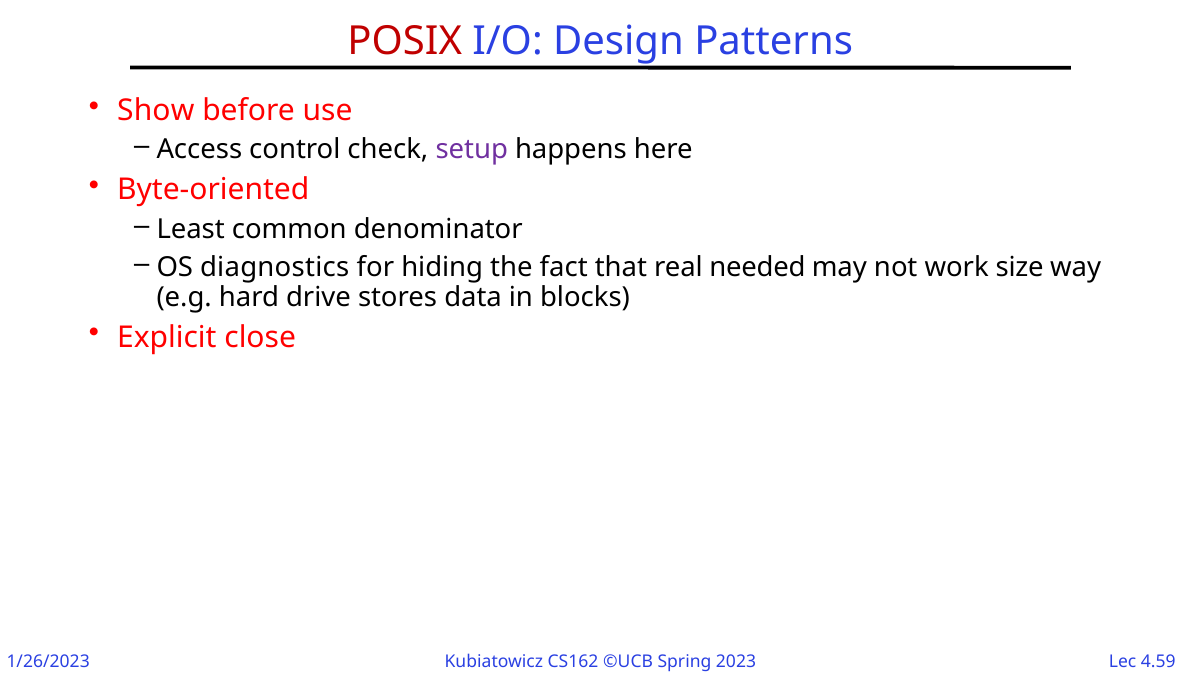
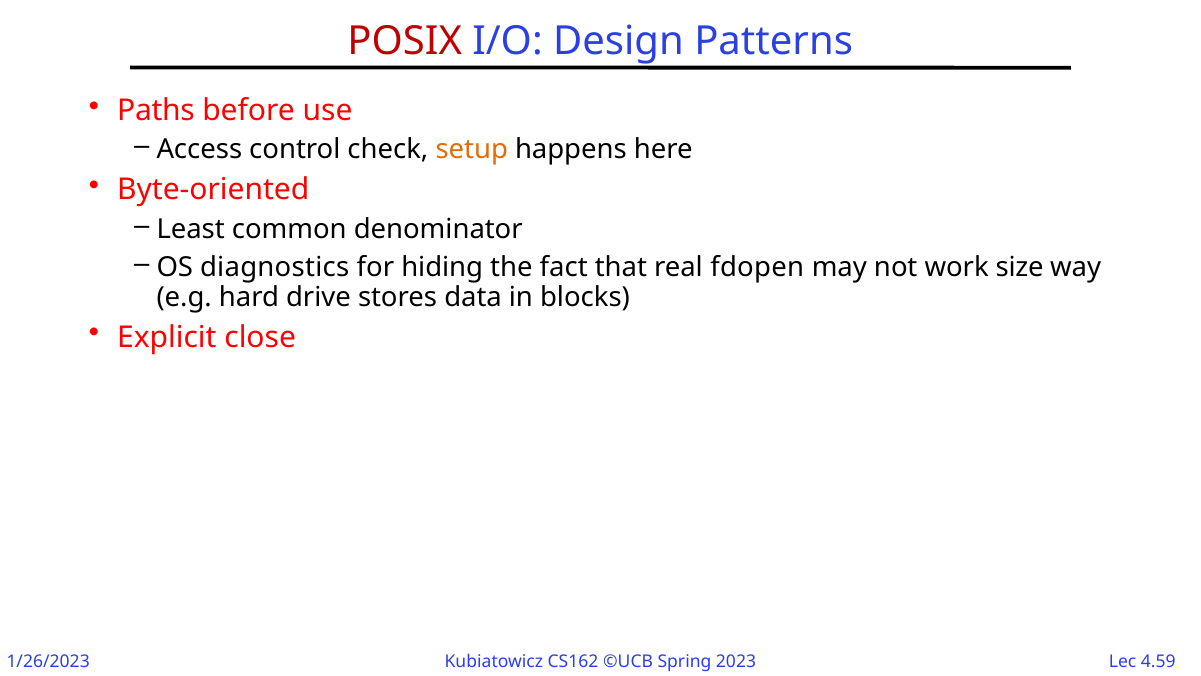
Show: Show -> Paths
setup colour: purple -> orange
needed: needed -> fdopen
